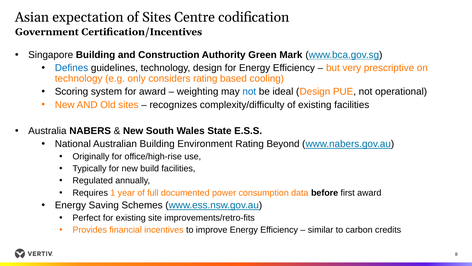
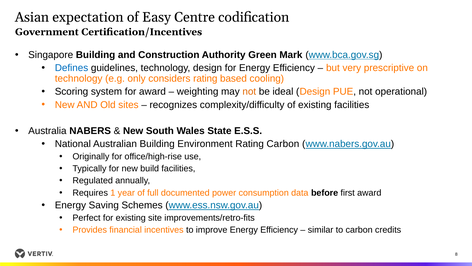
of Sites: Sites -> Easy
not at (249, 92) colour: blue -> orange
Rating Beyond: Beyond -> Carbon
